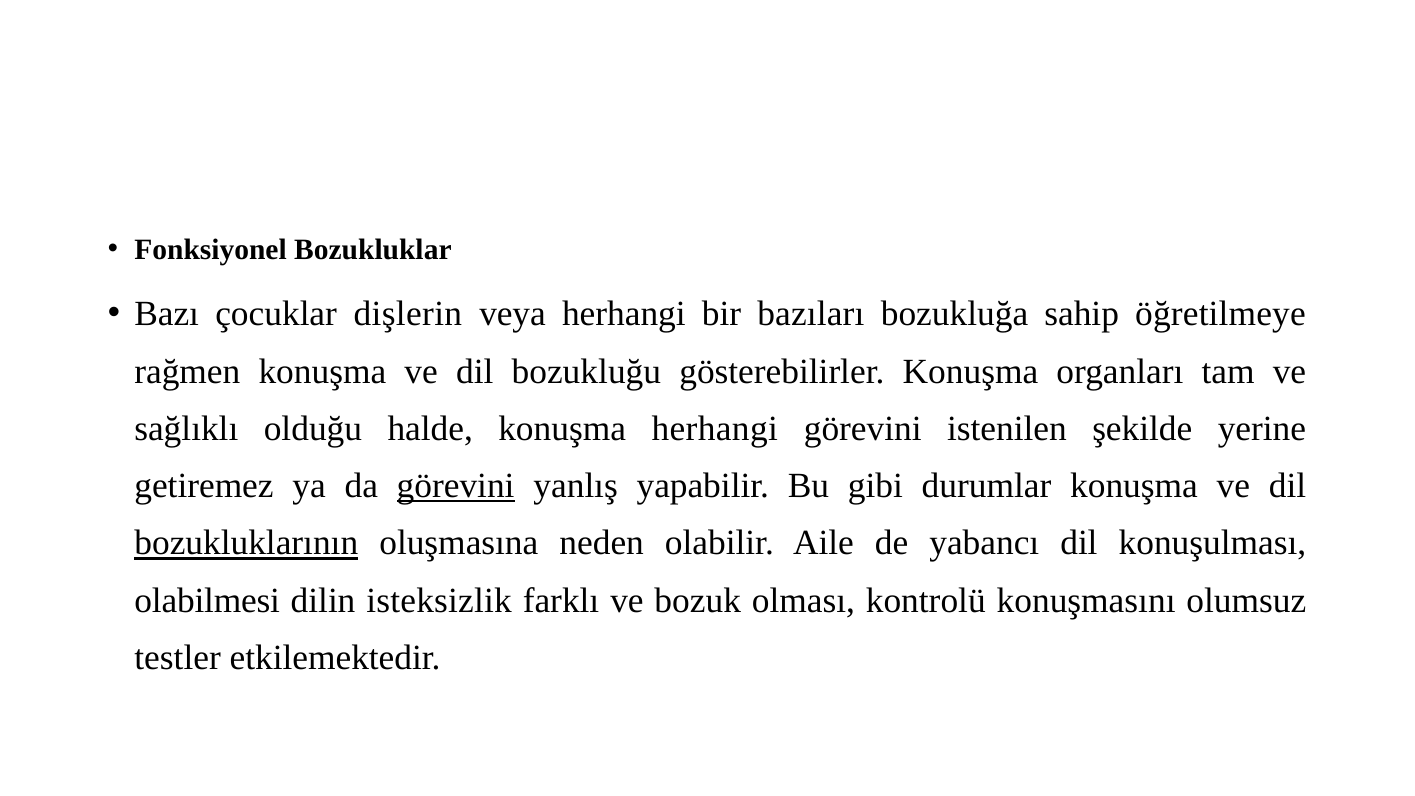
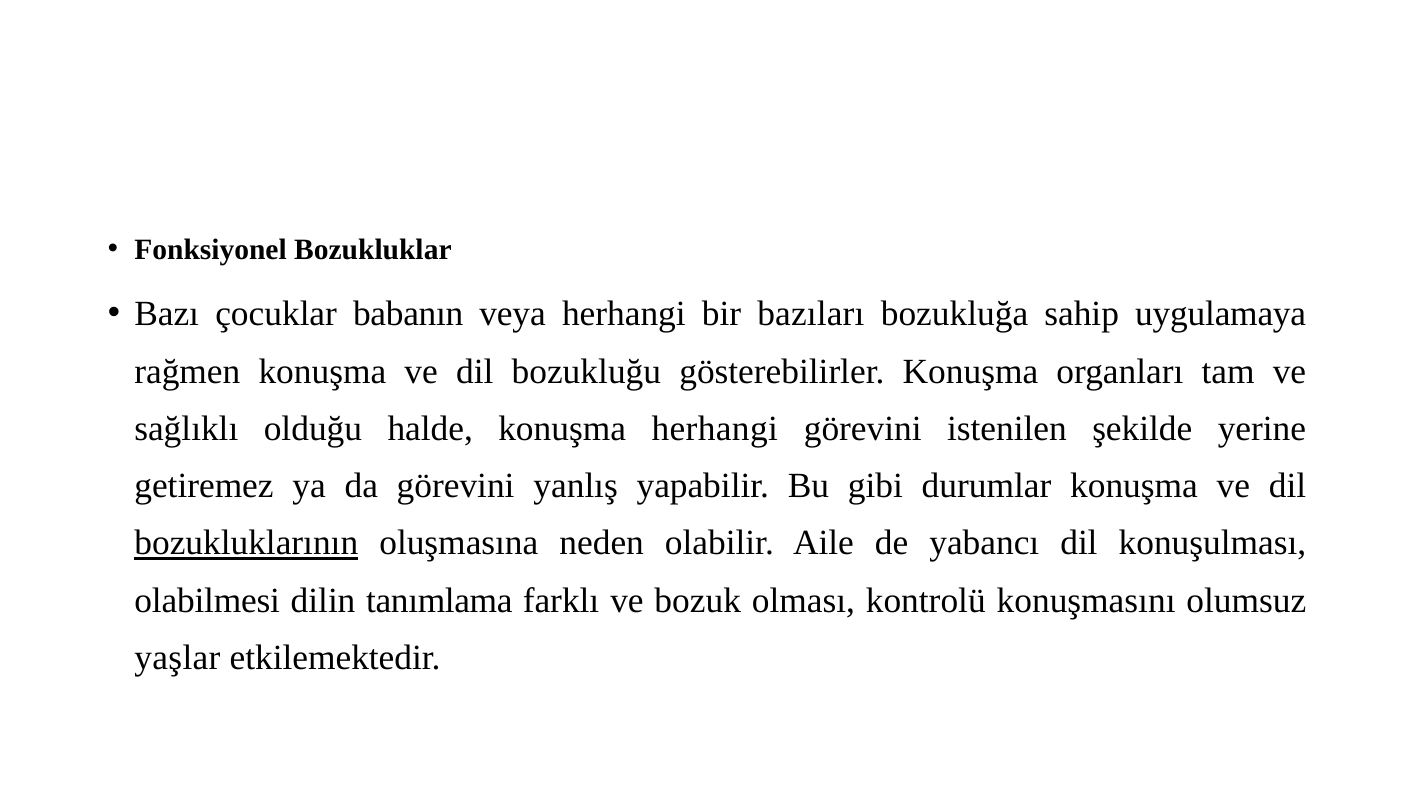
dişlerin: dişlerin -> babanın
öğretilmeye: öğretilmeye -> uygulamaya
görevini at (456, 486) underline: present -> none
isteksizlik: isteksizlik -> tanımlama
testler: testler -> yaşlar
